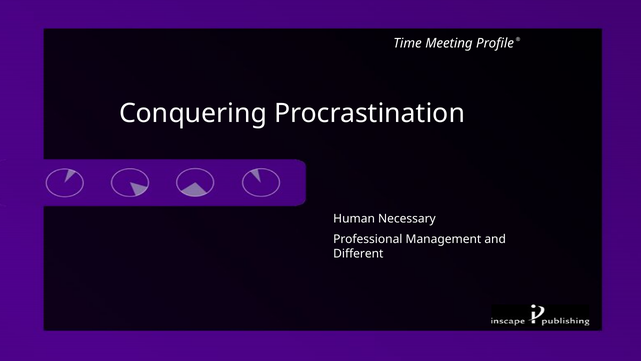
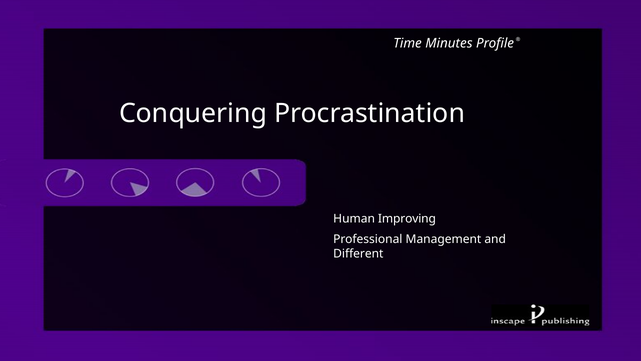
Meeting: Meeting -> Minutes
Necessary: Necessary -> Improving
